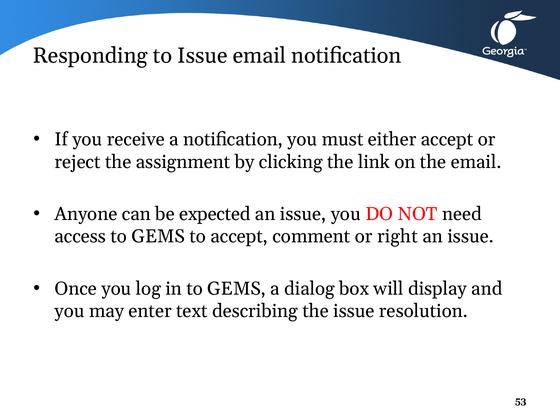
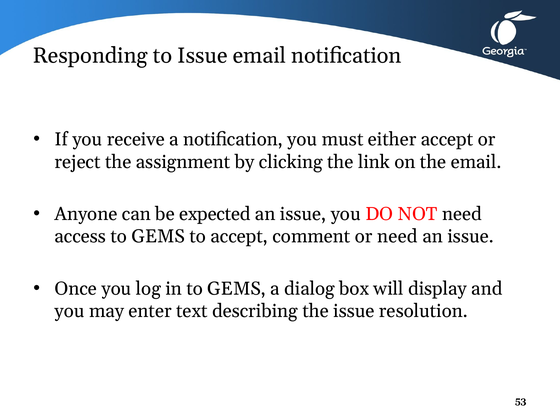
or right: right -> need
